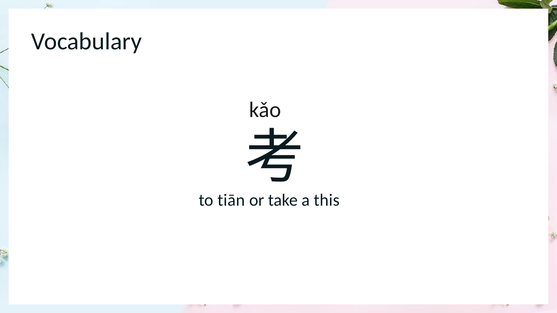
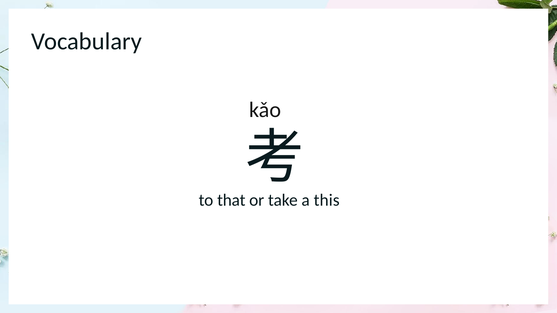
tiān: tiān -> that
